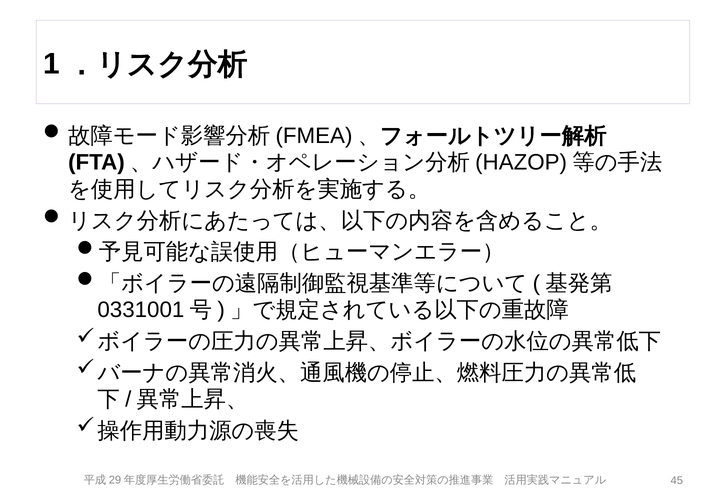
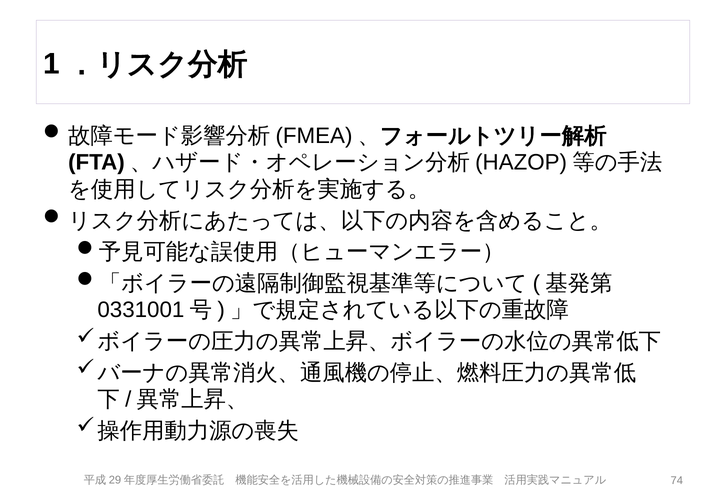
45: 45 -> 74
